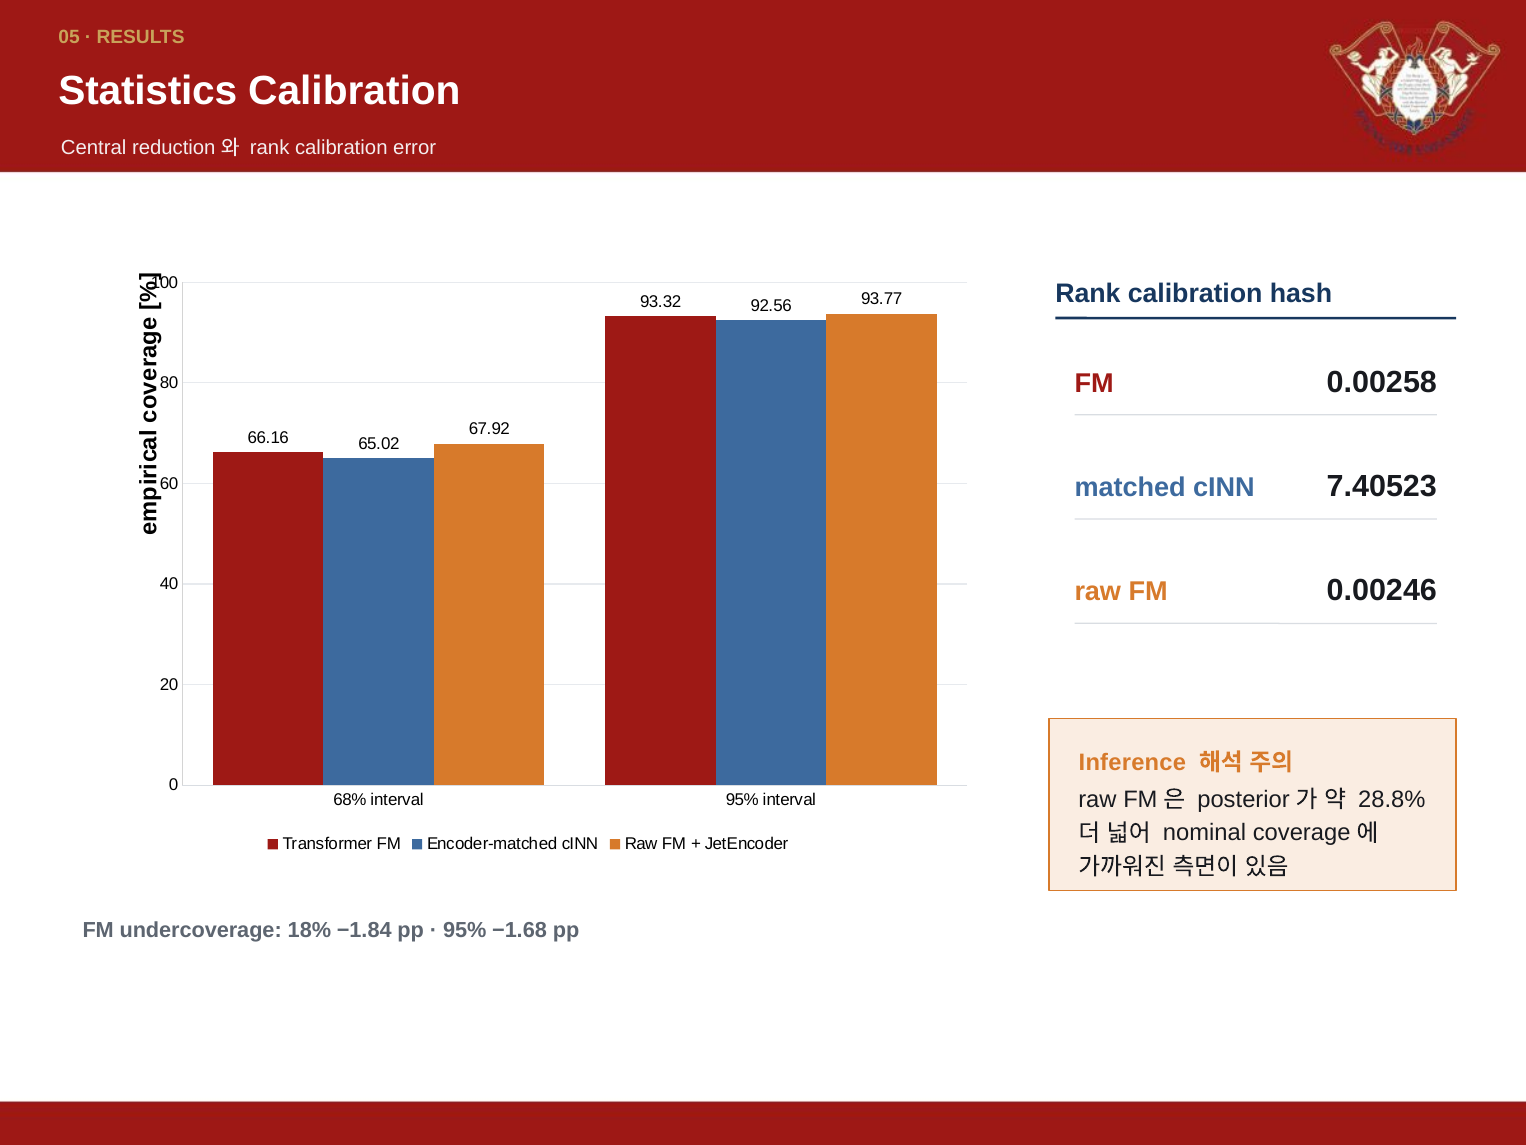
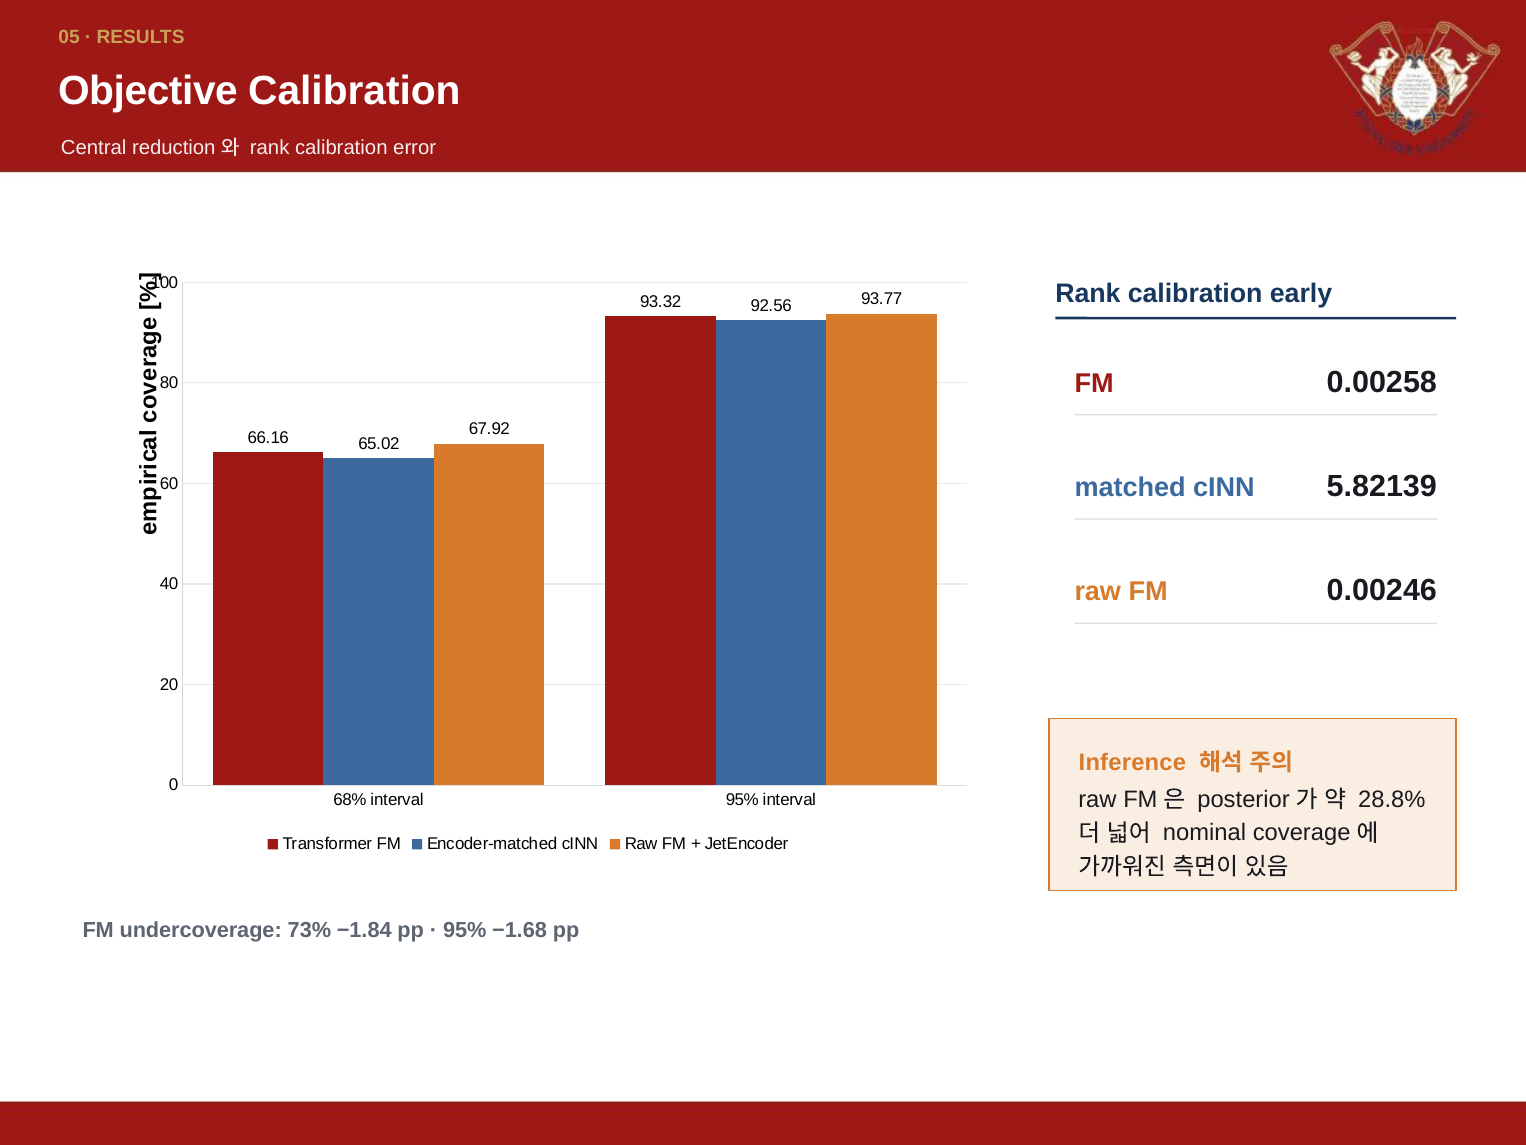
Statistics: Statistics -> Objective
hash: hash -> early
7.40523: 7.40523 -> 5.82139
18%: 18% -> 73%
